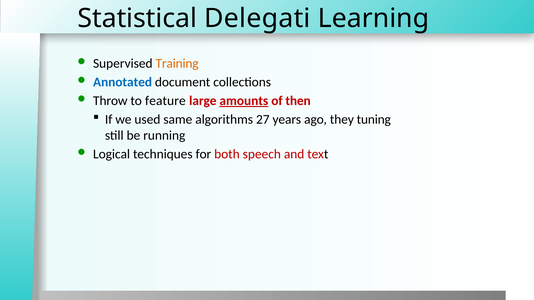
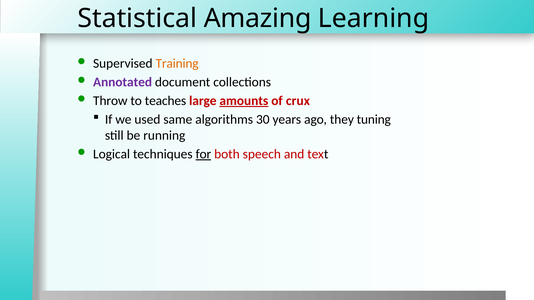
Delegati: Delegati -> Amazing
Annotated colour: blue -> purple
feature: feature -> teaches
then: then -> crux
27: 27 -> 30
for underline: none -> present
